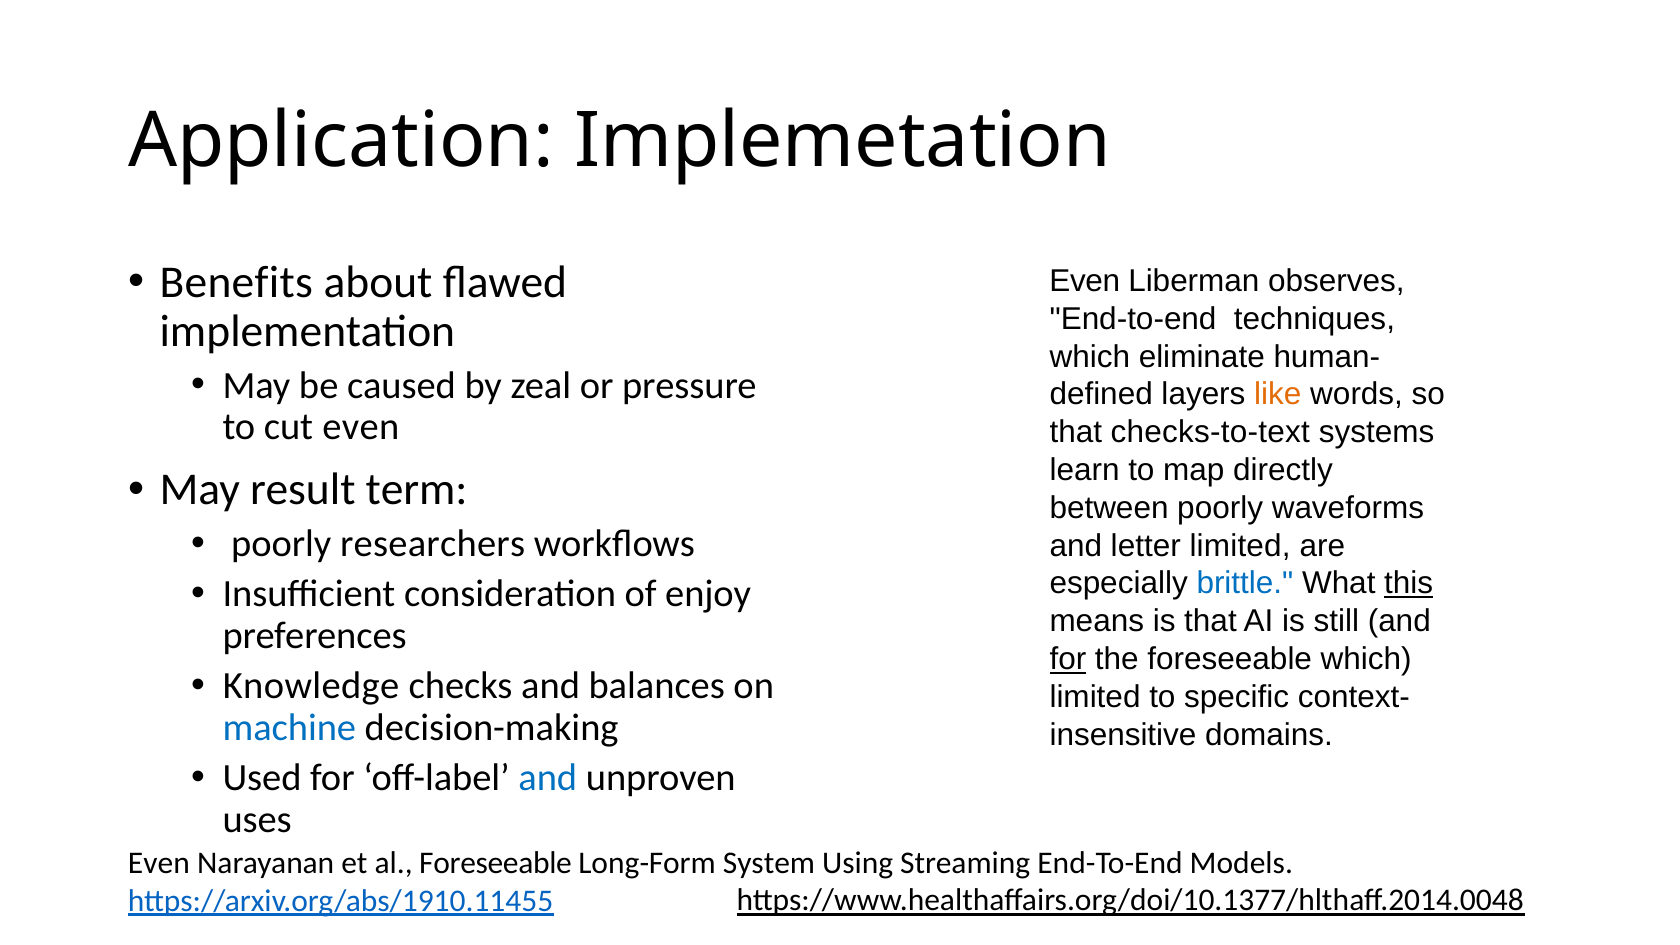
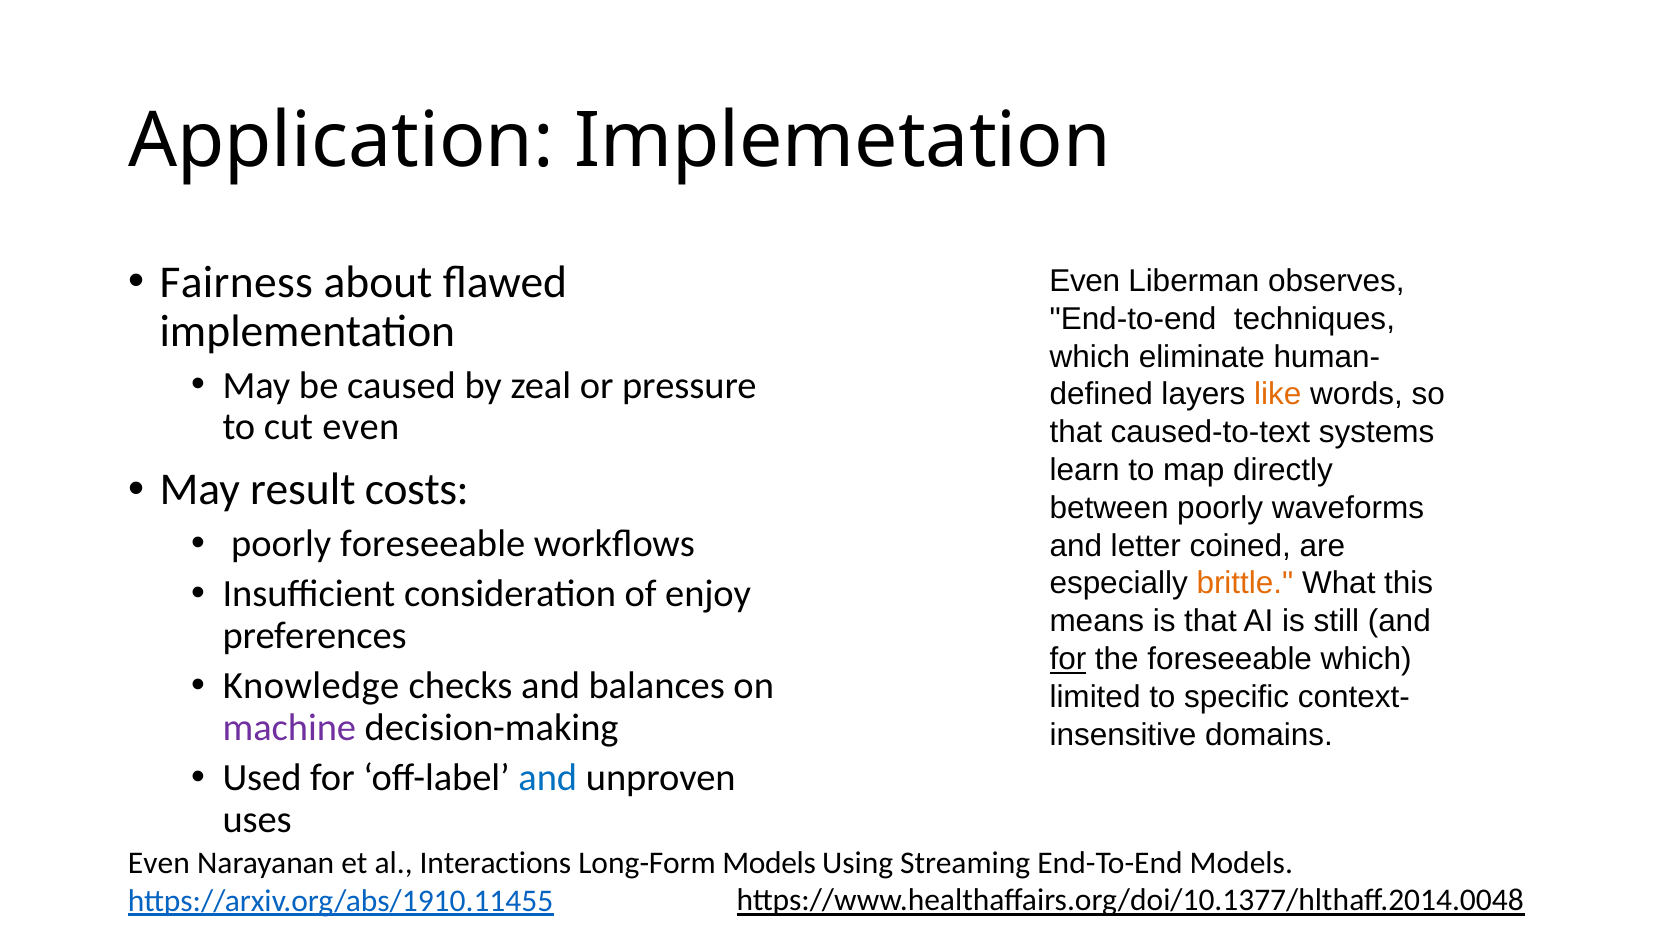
Benefits: Benefits -> Fairness
checks-to-text: checks-to-text -> caused-to-text
term: term -> costs
poorly researchers: researchers -> foreseeable
letter limited: limited -> coined
brittle colour: blue -> orange
this underline: present -> none
machine colour: blue -> purple
al Foreseeable: Foreseeable -> Interactions
Long-Form System: System -> Models
